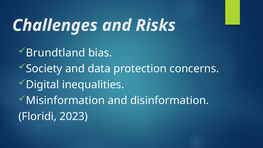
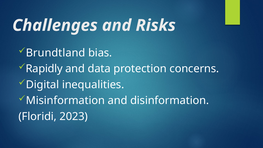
Society: Society -> Rapidly
